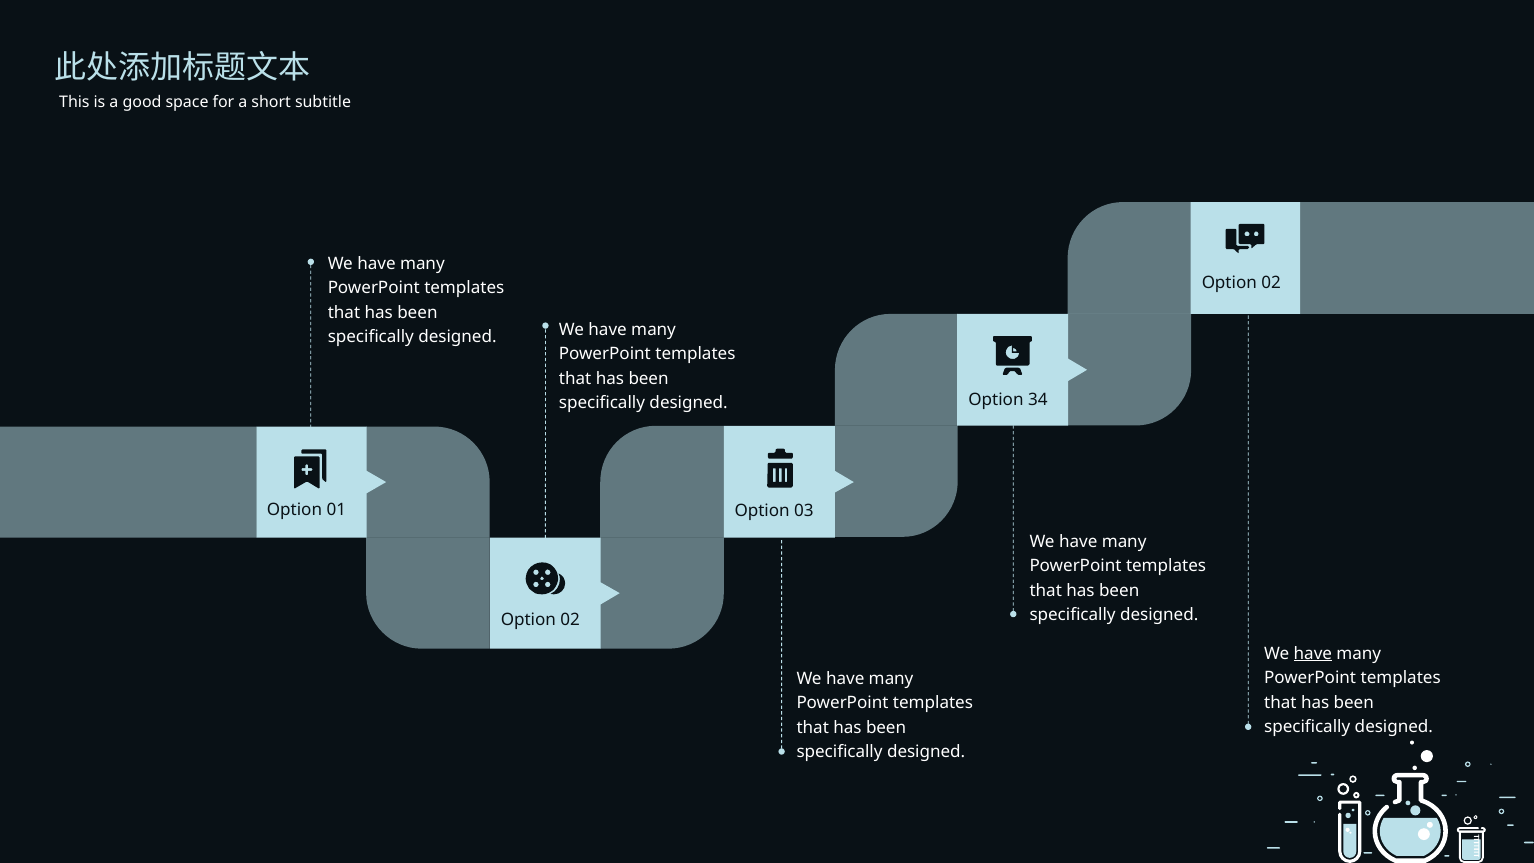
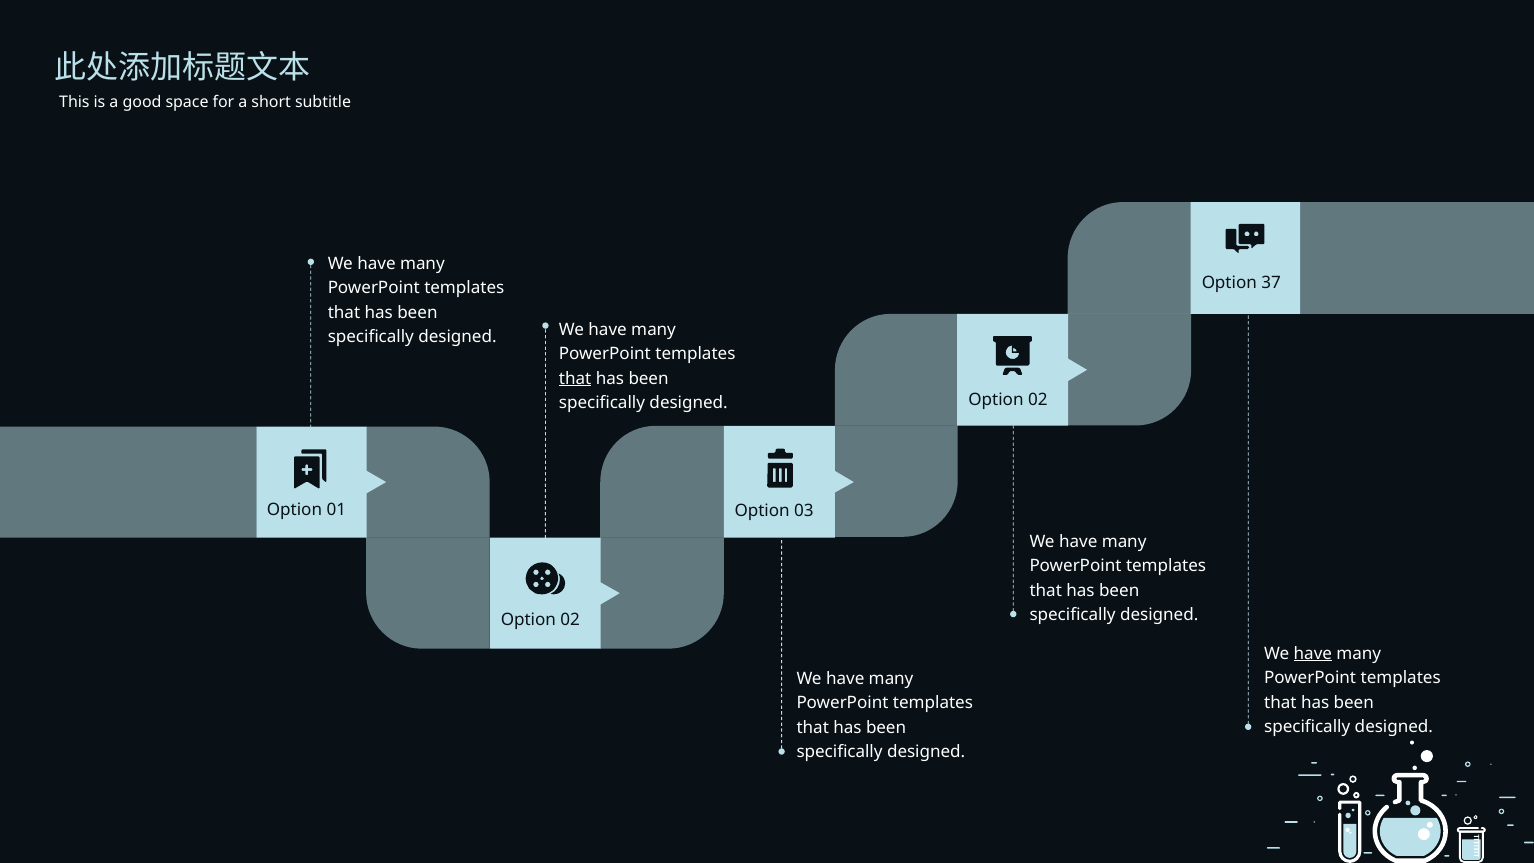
02 at (1271, 283): 02 -> 37
that at (575, 379) underline: none -> present
34 at (1038, 400): 34 -> 02
